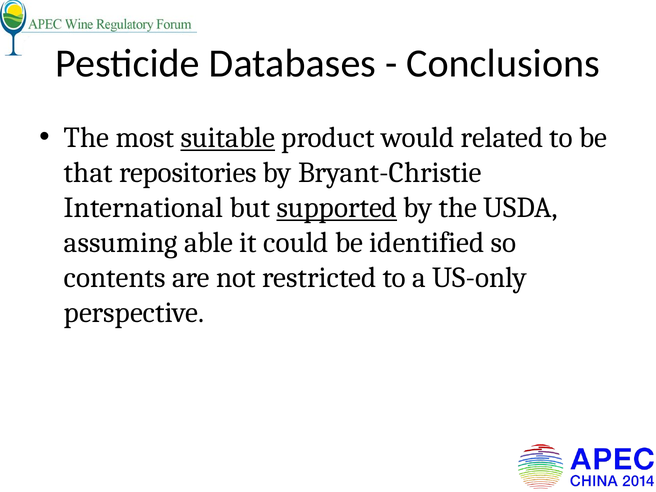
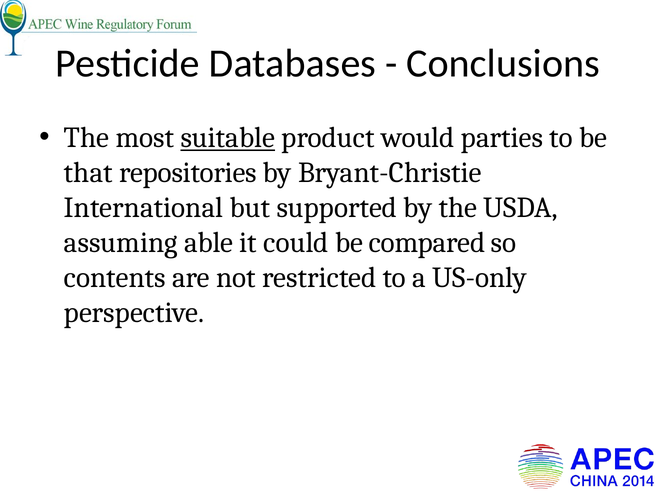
related: related -> parties
supported underline: present -> none
identified: identified -> compared
